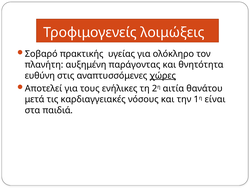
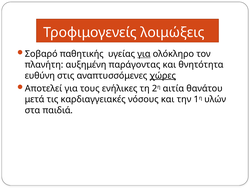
πρακτικής: πρακτικής -> παθητικής
για at (144, 54) underline: none -> present
είναι: είναι -> υλών
